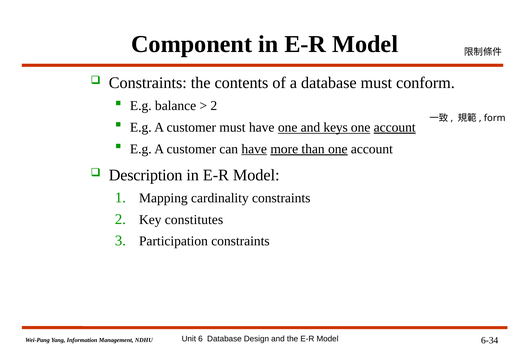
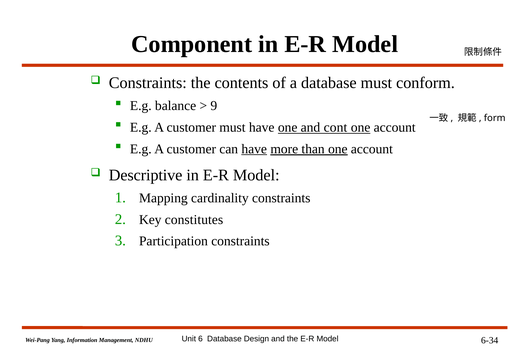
2 at (214, 106): 2 -> 9
keys: keys -> cont
account at (395, 127) underline: present -> none
Description: Description -> Descriptive
